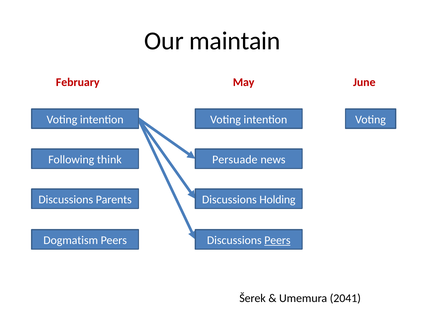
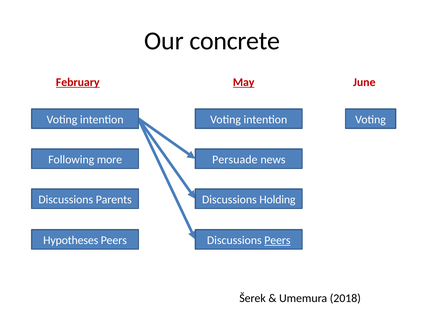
maintain: maintain -> concrete
February underline: none -> present
May underline: none -> present
think: think -> more
Dogmatism: Dogmatism -> Hypotheses
2041: 2041 -> 2018
